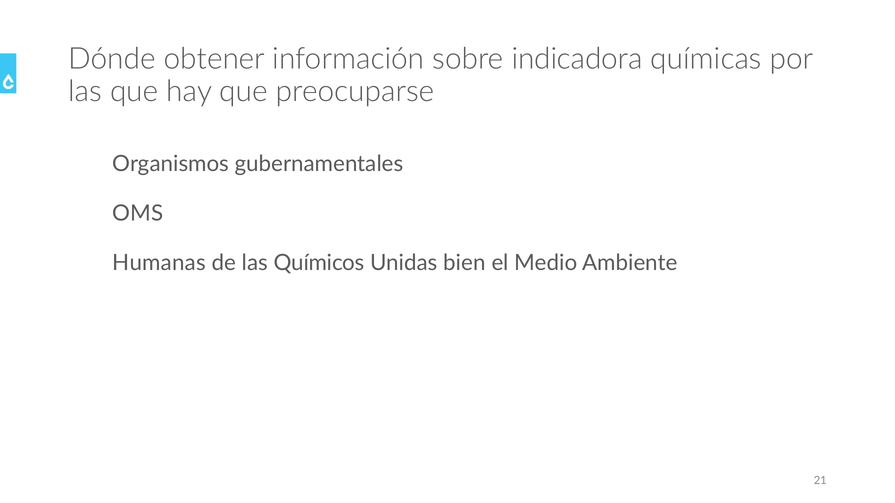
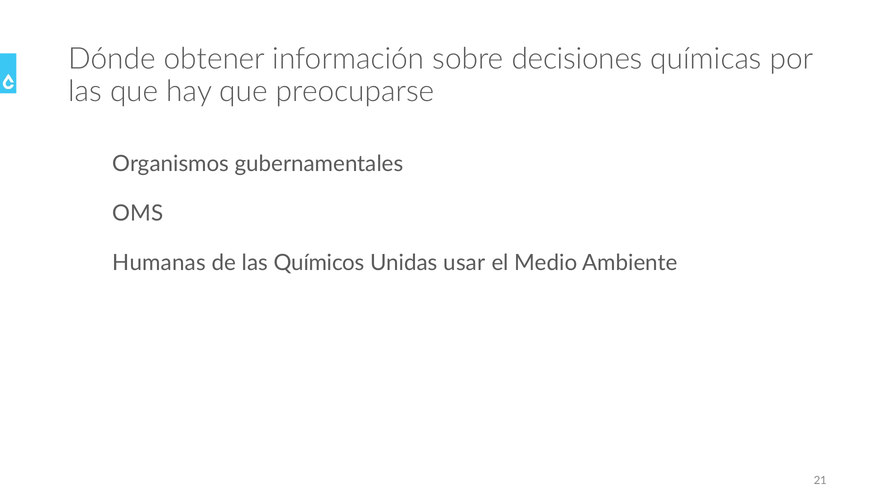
indicadora: indicadora -> decisiones
bien: bien -> usar
